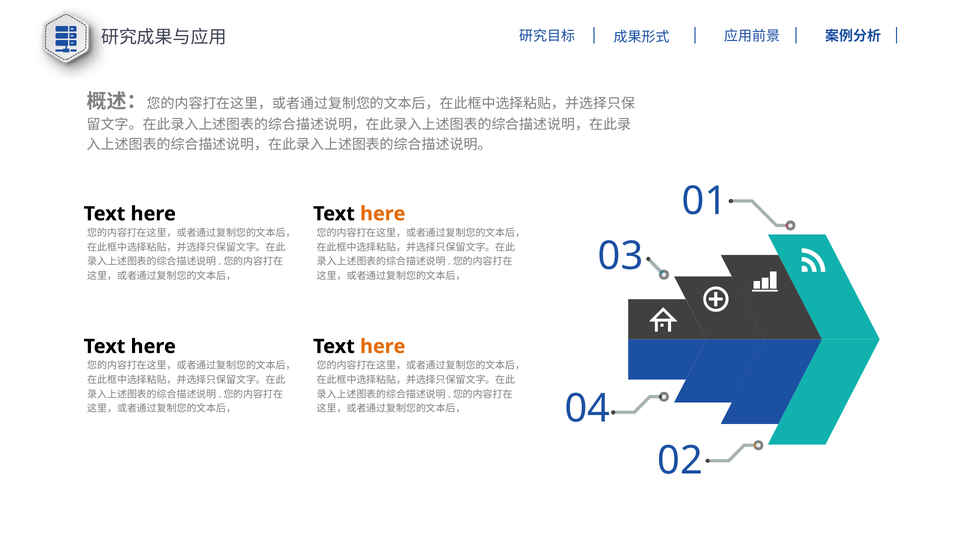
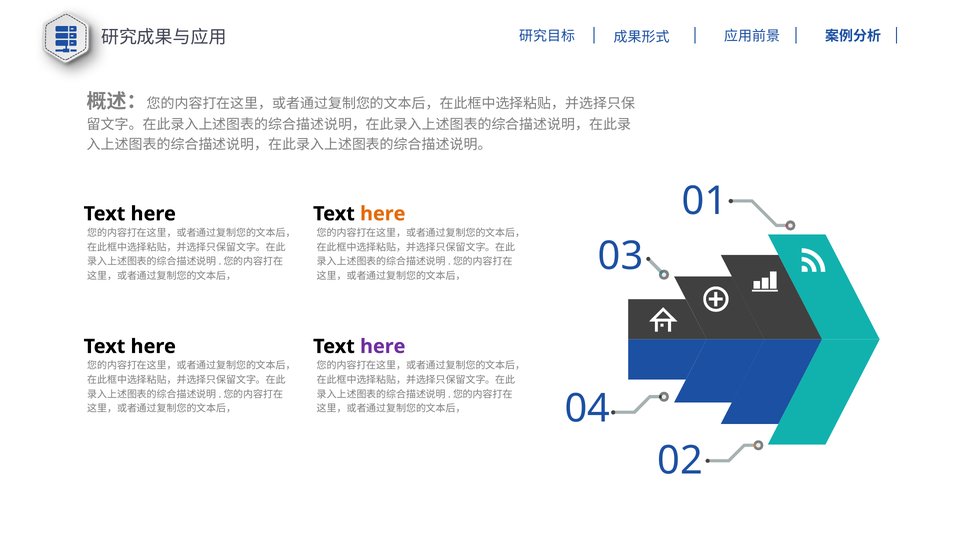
here at (383, 347) colour: orange -> purple
